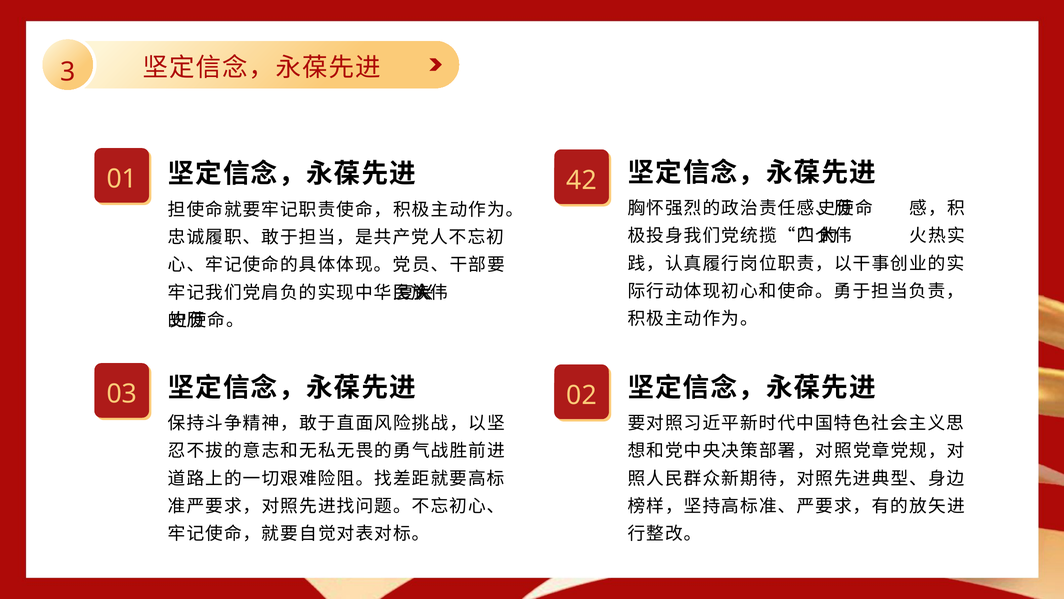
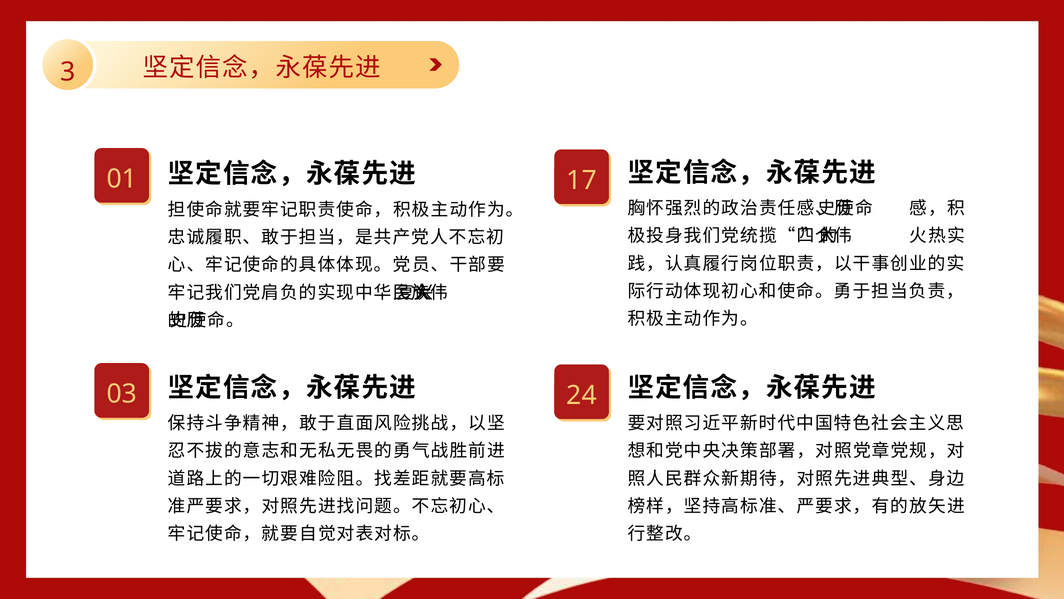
42: 42 -> 17
02: 02 -> 24
